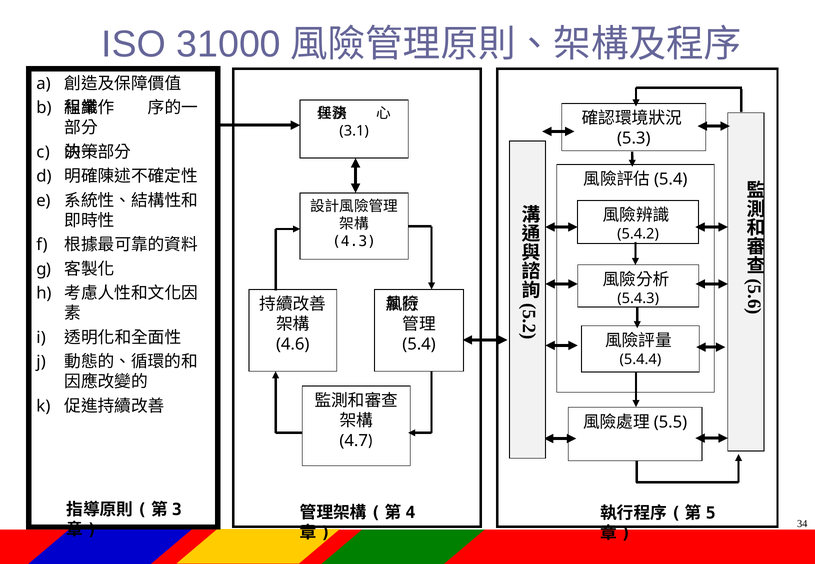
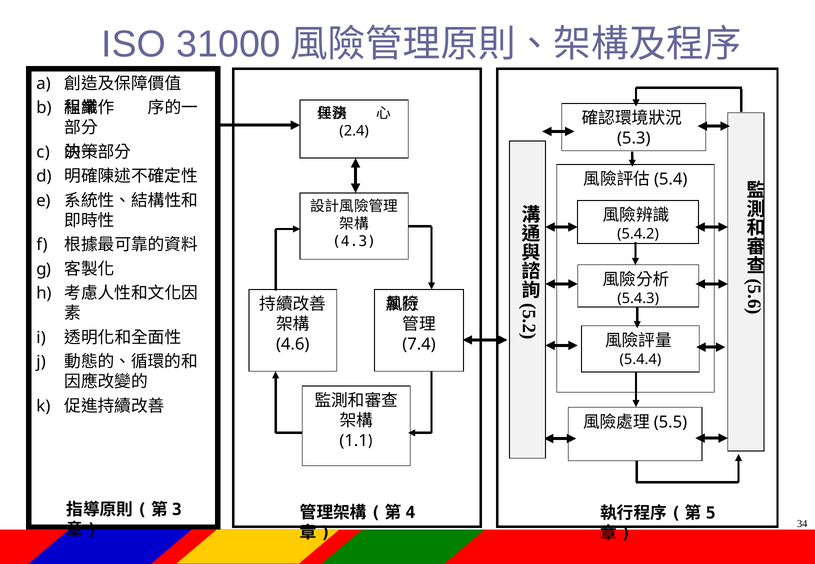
3.1: 3.1 -> 2.4
5.4: 5.4 -> 7.4
4.7: 4.7 -> 1.1
